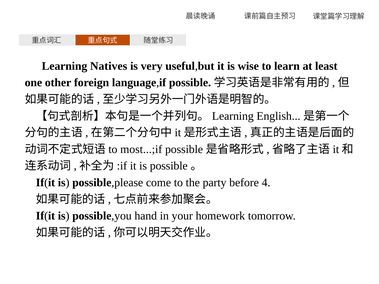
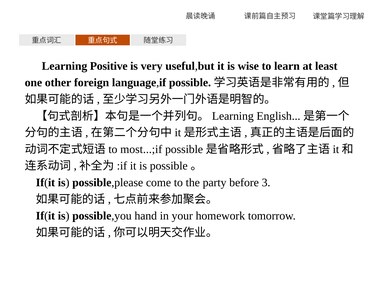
Natives: Natives -> Positive
4: 4 -> 3
